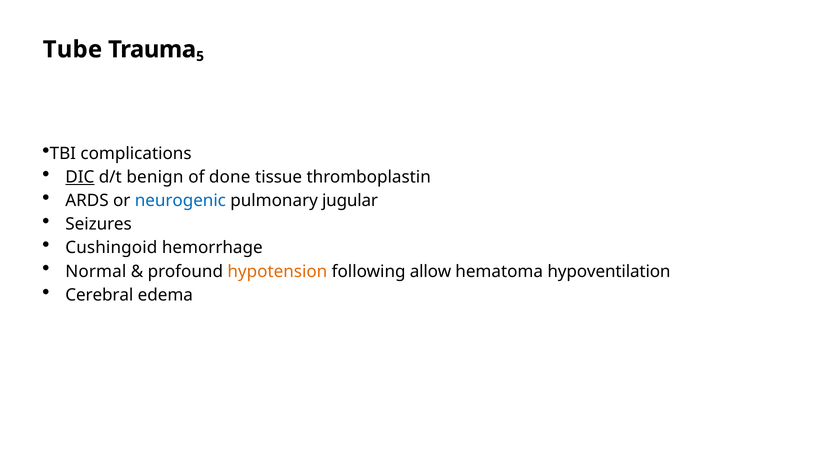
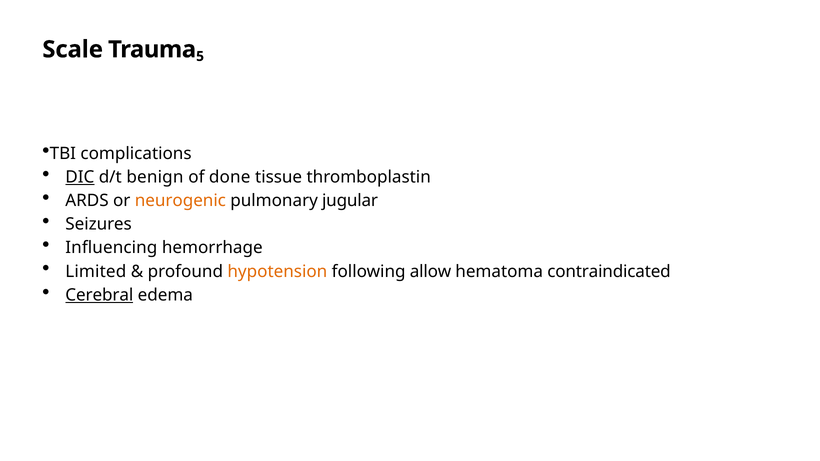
Tube: Tube -> Scale
neurogenic colour: blue -> orange
Cushingoid: Cushingoid -> Influencing
Normal: Normal -> Limited
hypoventilation: hypoventilation -> contraindicated
Cerebral underline: none -> present
